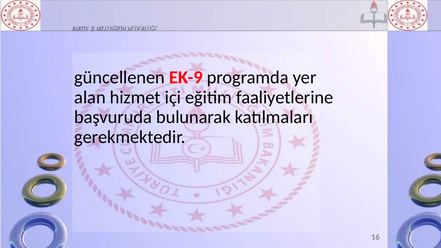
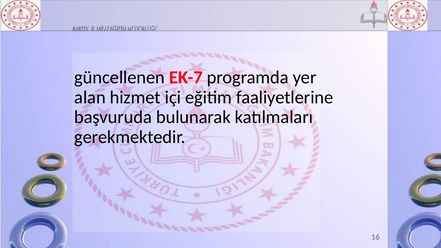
EK-9: EK-9 -> EK-7
